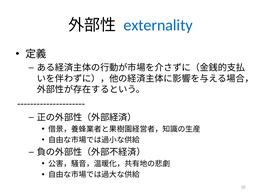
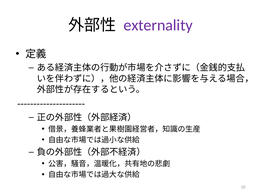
externality colour: blue -> purple
